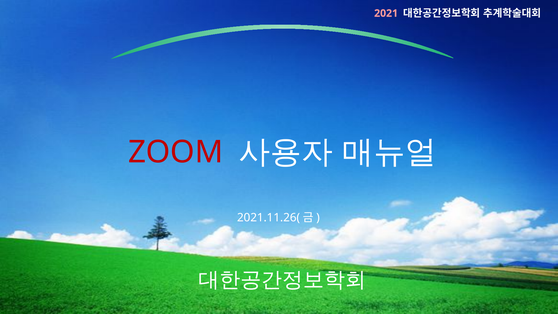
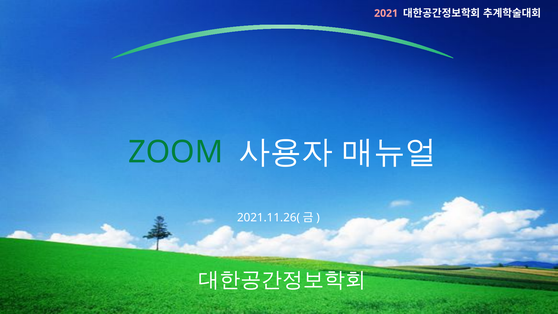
ZOOM colour: red -> green
